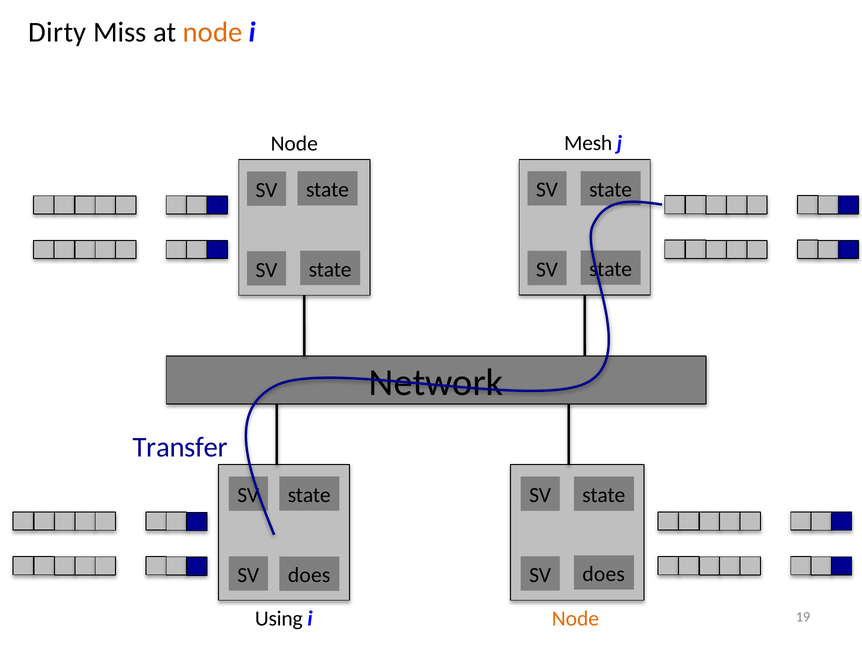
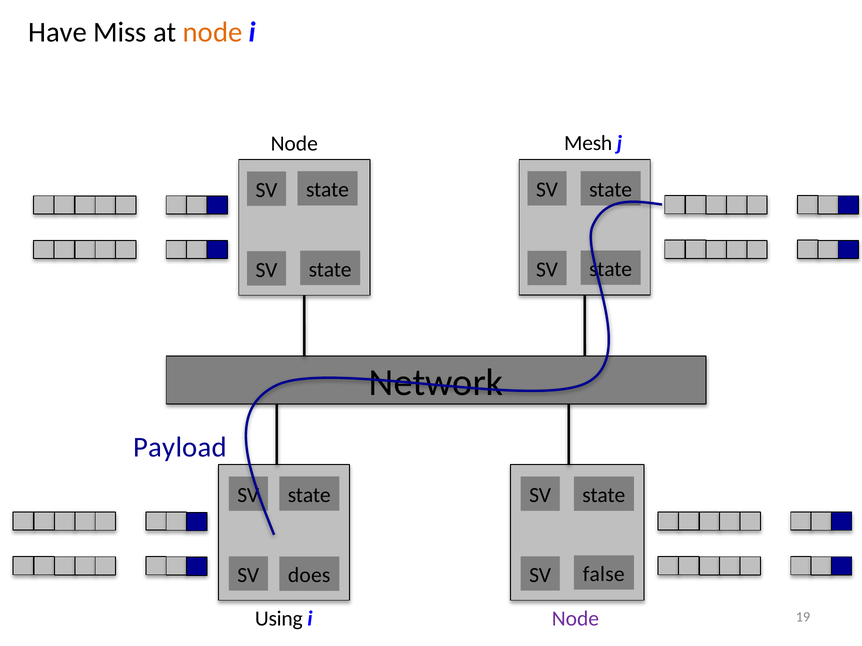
Dirty: Dirty -> Have
Transfer: Transfer -> Payload
does at (604, 574): does -> false
Node at (575, 619) colour: orange -> purple
